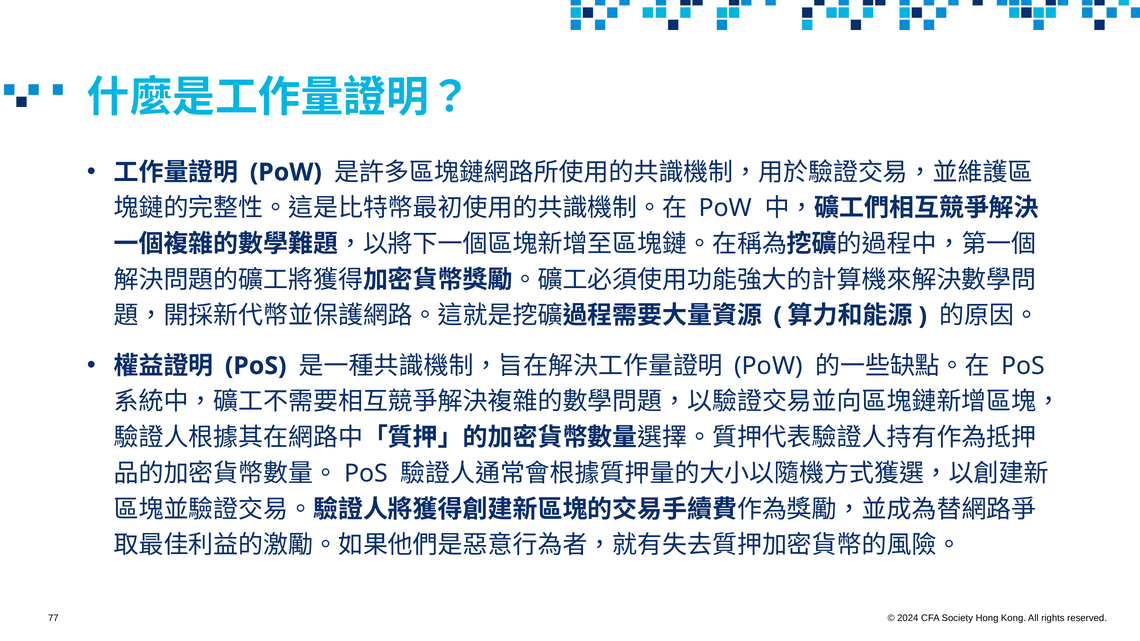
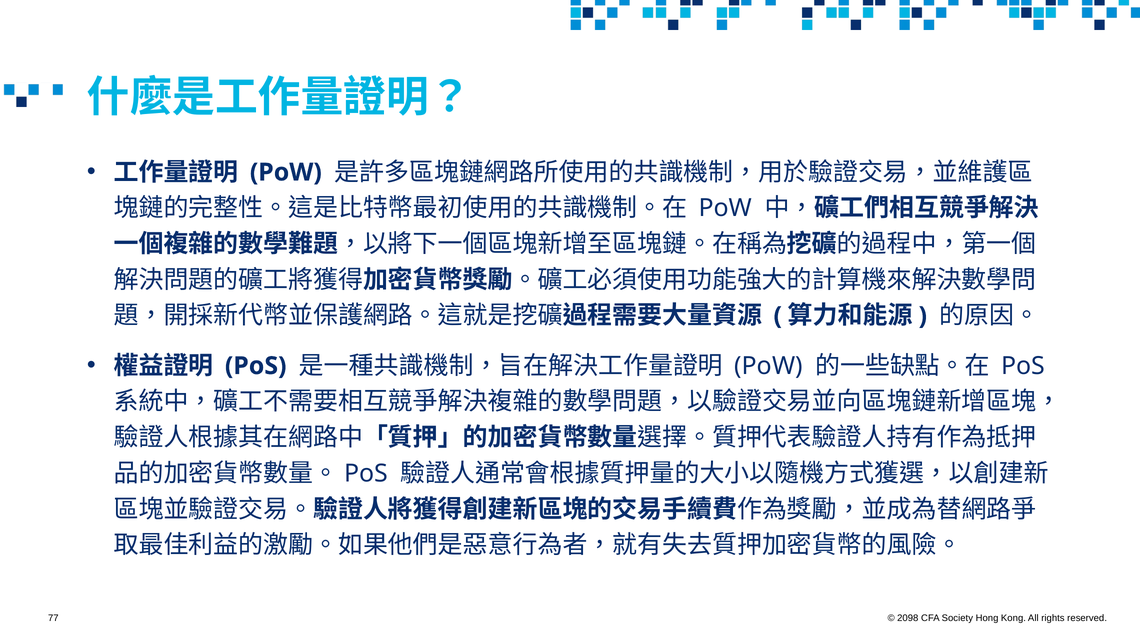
2024: 2024 -> 2098
